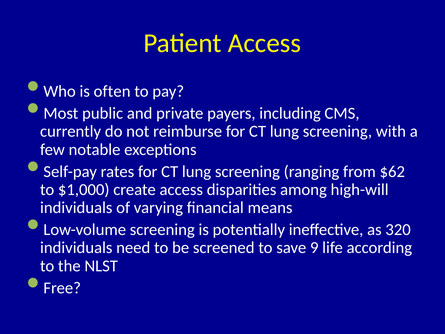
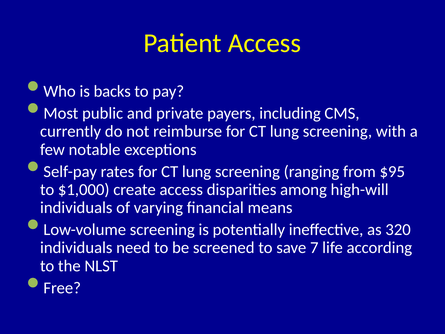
often: often -> backs
$62: $62 -> $95
9: 9 -> 7
